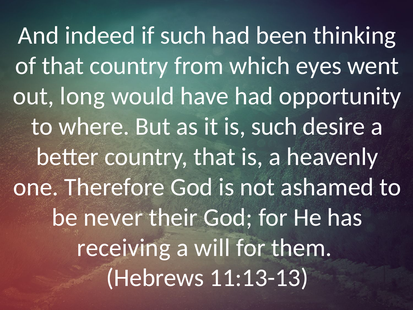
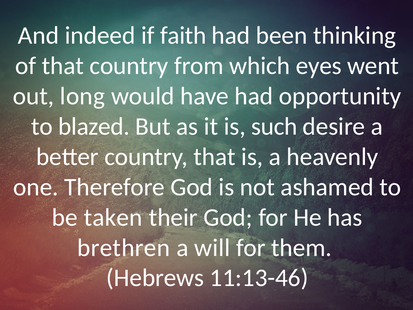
if such: such -> faith
where: where -> blazed
never: never -> taken
receiving: receiving -> brethren
11:13-13: 11:13-13 -> 11:13-46
